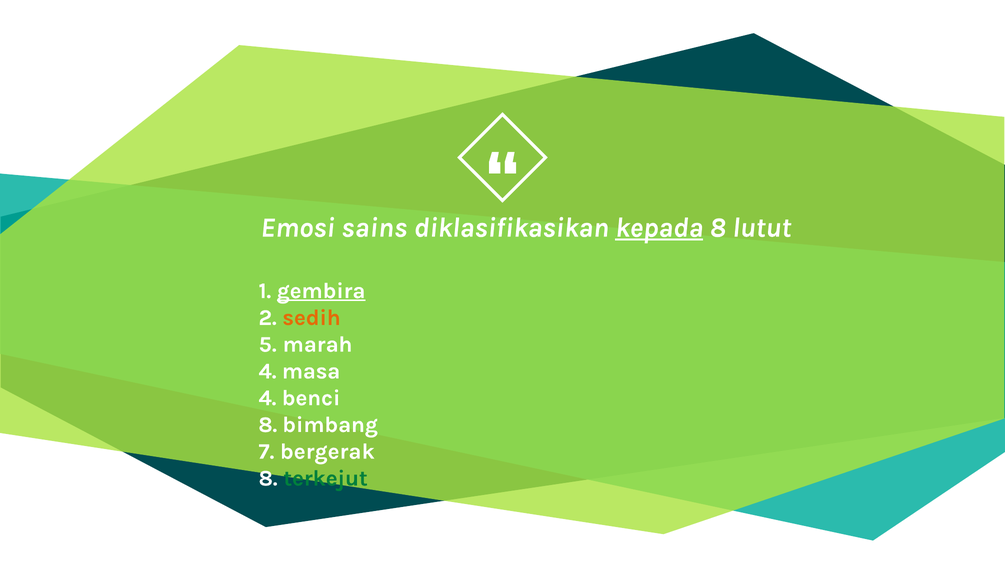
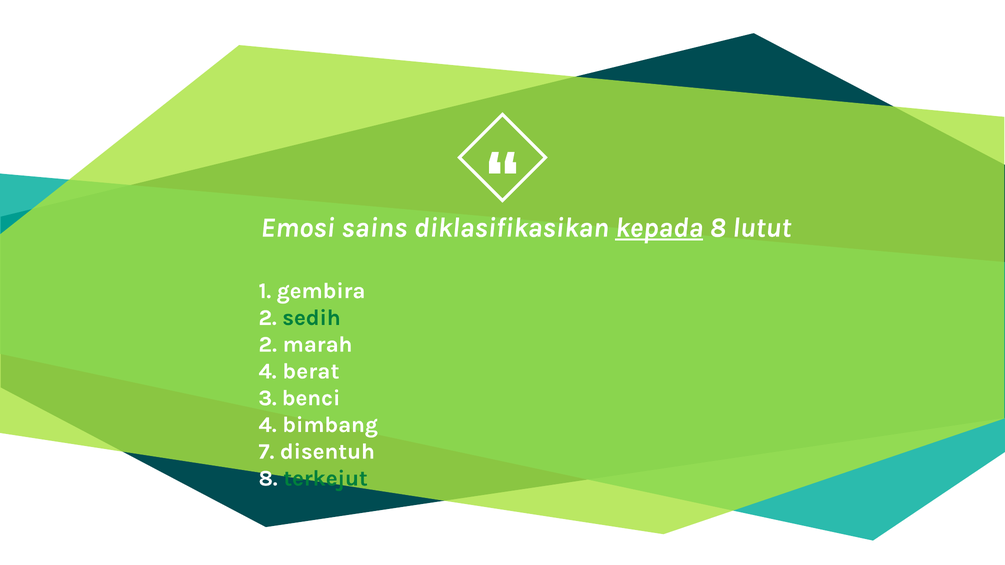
gembira underline: present -> none
sedih colour: orange -> green
5 at (268, 345): 5 -> 2
masa: masa -> berat
4 at (267, 398): 4 -> 3
8 at (268, 425): 8 -> 4
bergerak: bergerak -> disentuh
